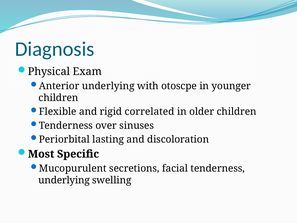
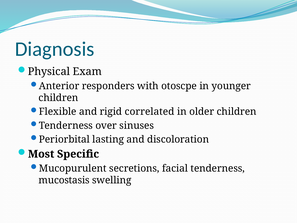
Anterior underlying: underlying -> responders
underlying at (64, 180): underlying -> mucostasis
